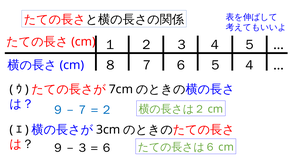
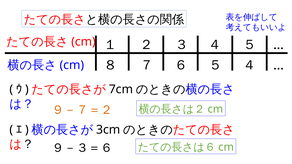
９－７＝２ colour: blue -> orange
